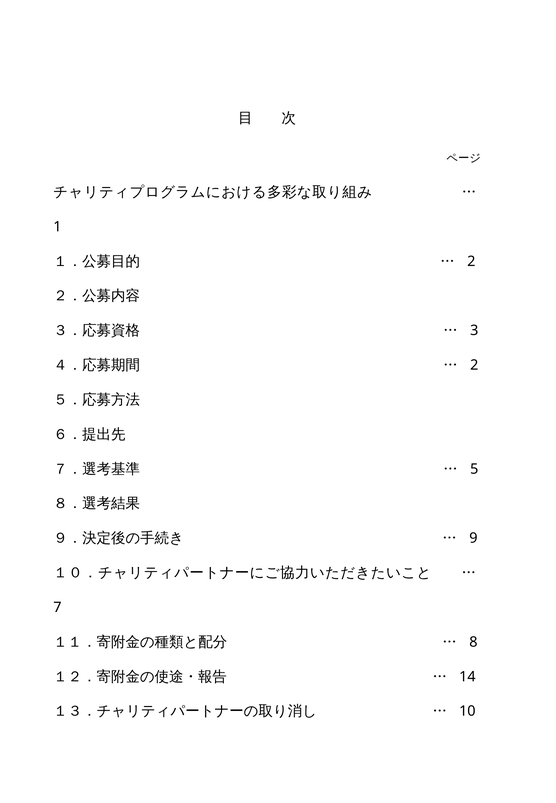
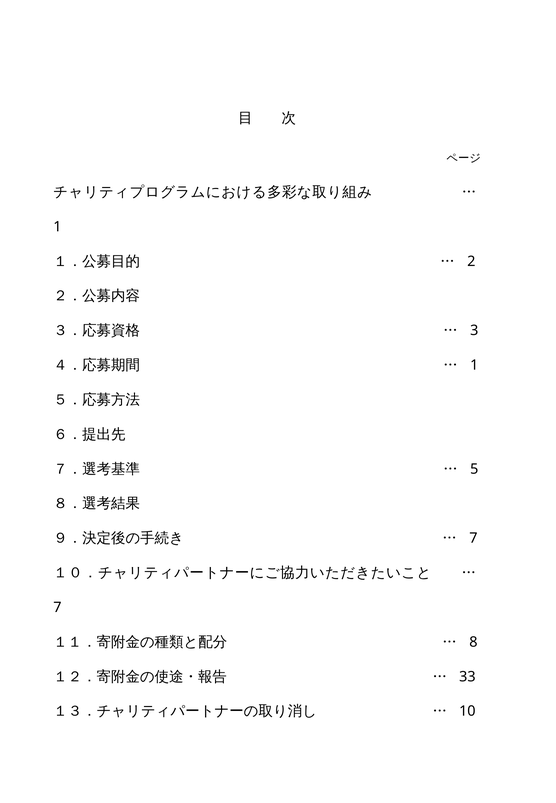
2 at (474, 365): 2 -> 1
9 at (473, 538): 9 -> 7
14: 14 -> 33
